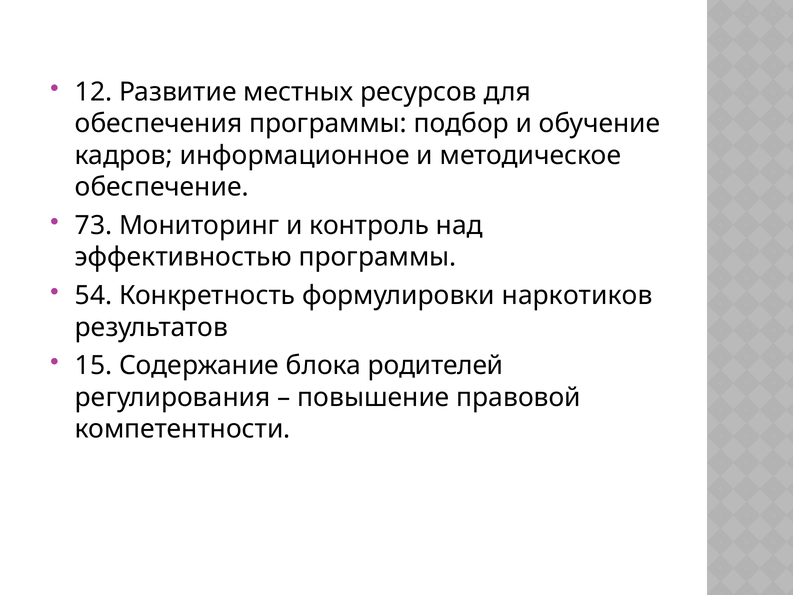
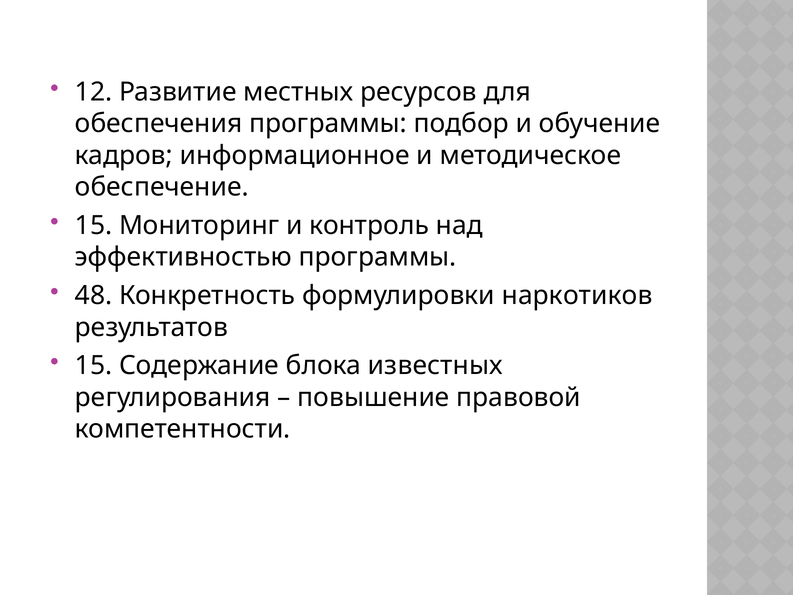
73 at (94, 225): 73 -> 15
54: 54 -> 48
родителей: родителей -> известных
